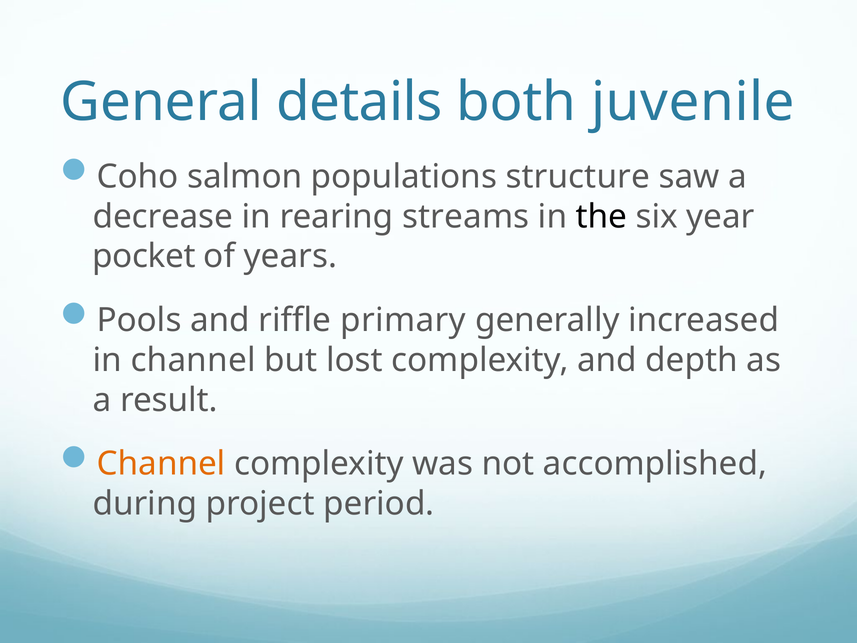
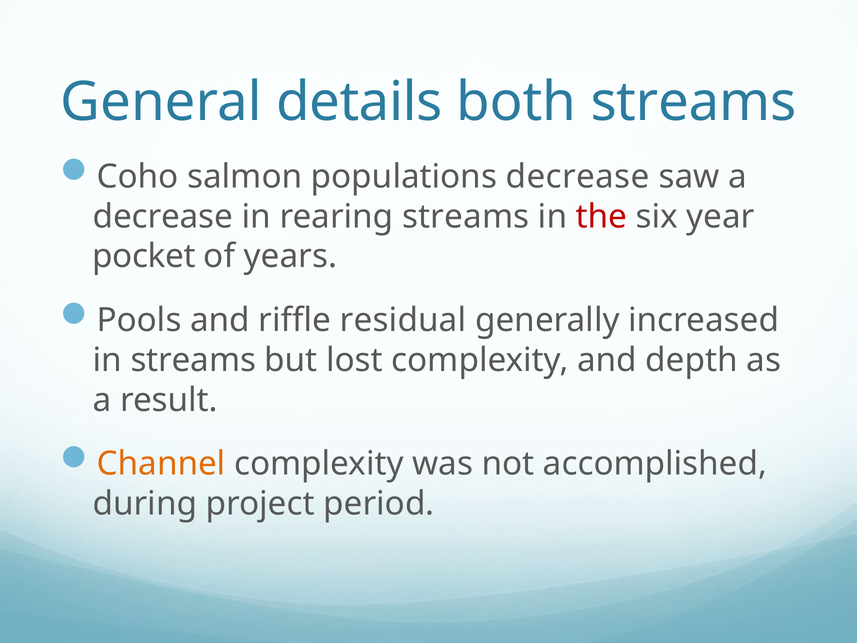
both juvenile: juvenile -> streams
populations structure: structure -> decrease
the colour: black -> red
primary: primary -> residual
in channel: channel -> streams
